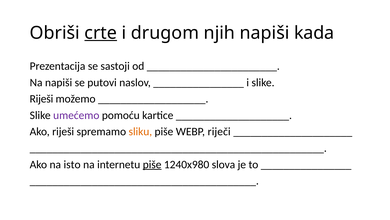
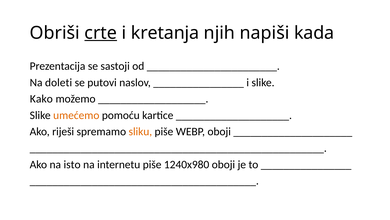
drugom: drugom -> kretanja
Na napiši: napiši -> doleti
Riješi at (41, 99): Riješi -> Kako
umećemo colour: purple -> orange
WEBP riječi: riječi -> oboji
piše at (152, 164) underline: present -> none
1240x980 slova: slova -> oboji
